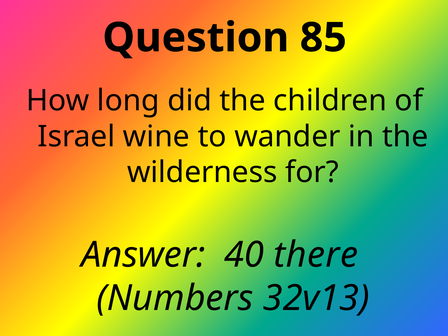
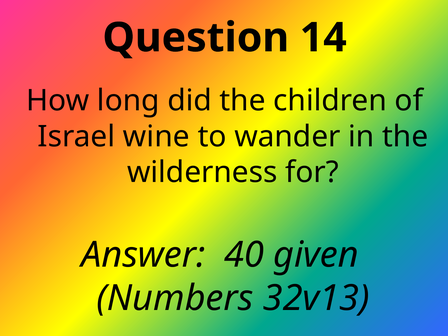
85: 85 -> 14
there: there -> given
